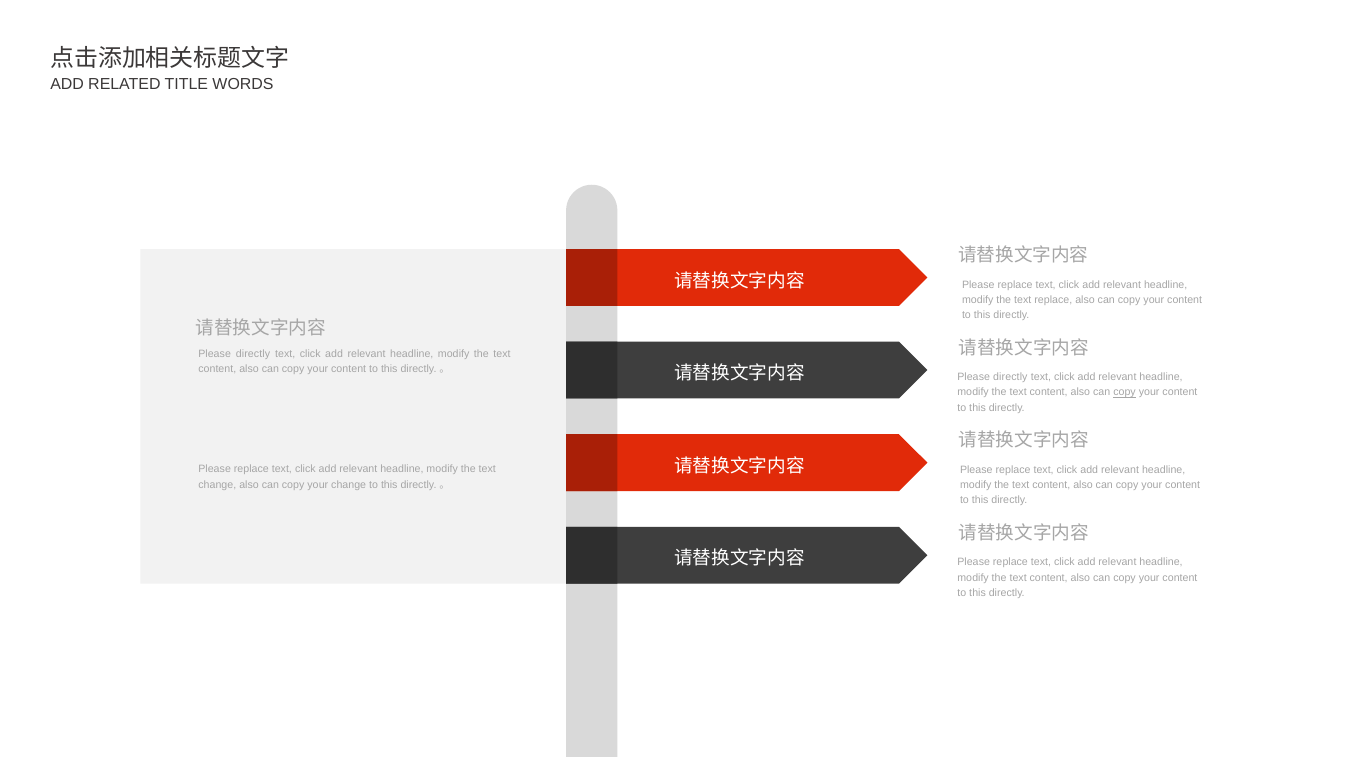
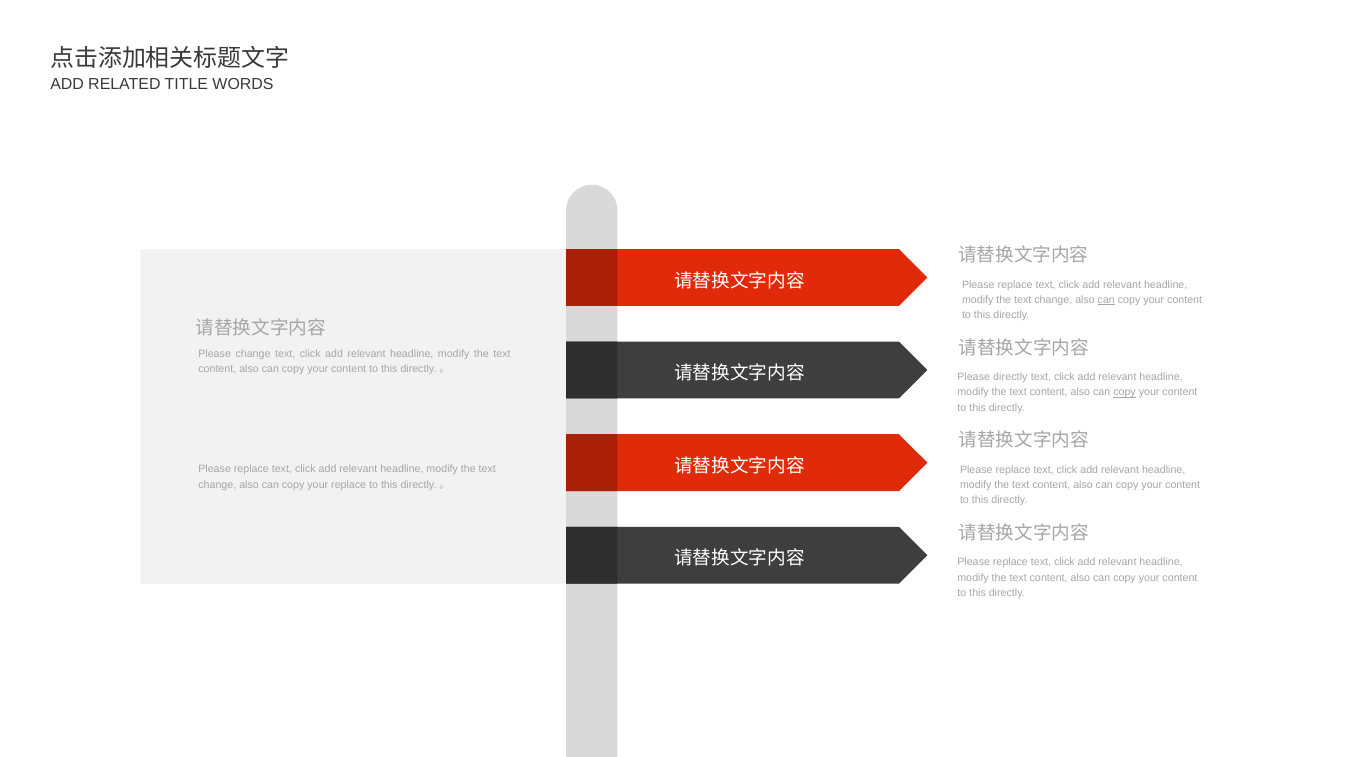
replace at (1053, 300): replace -> change
can at (1106, 300) underline: none -> present
directly at (253, 354): directly -> change
your change: change -> replace
